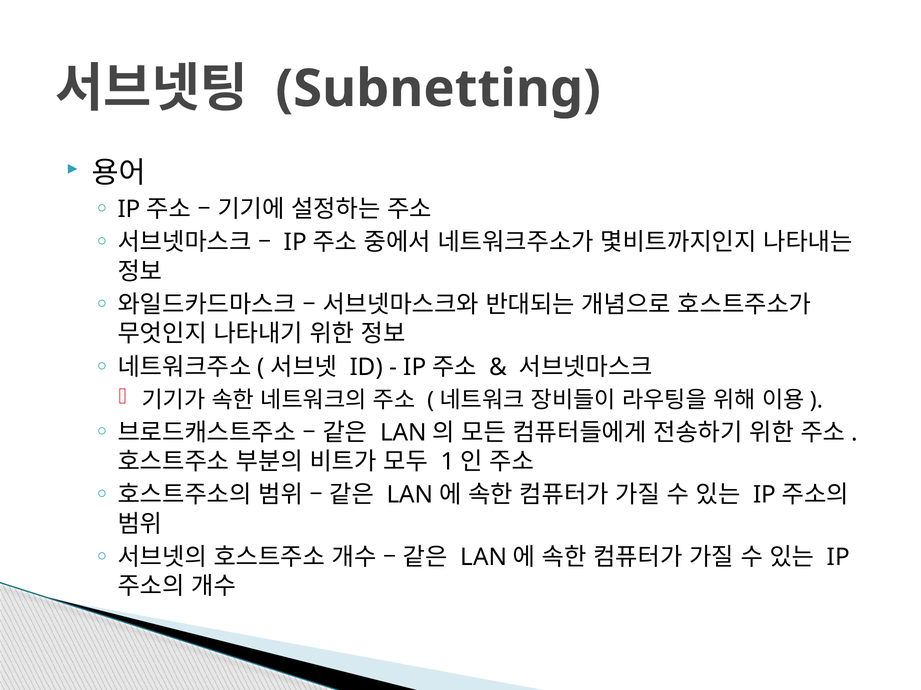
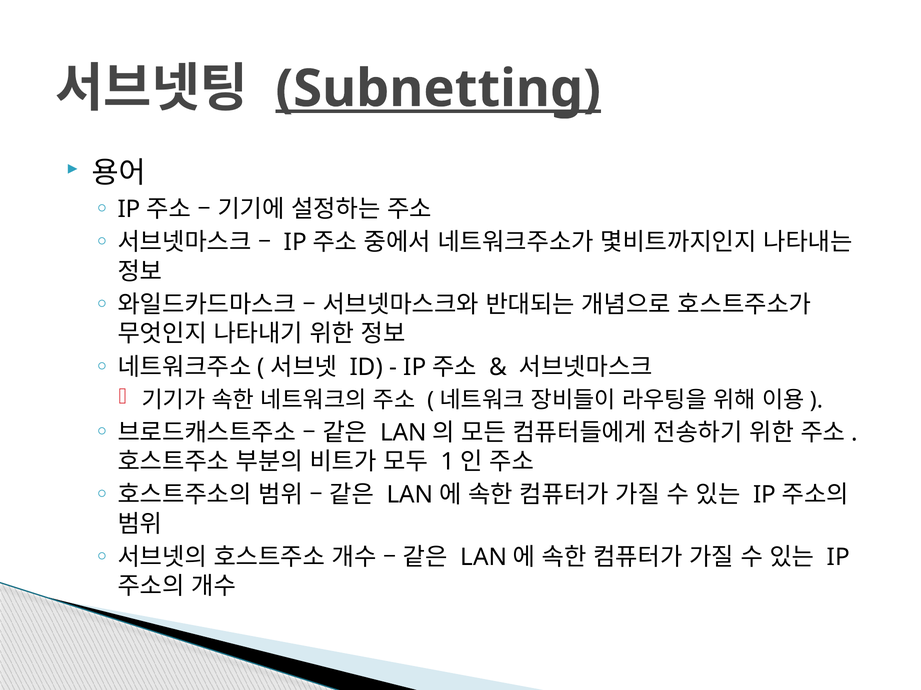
Subnetting underline: none -> present
